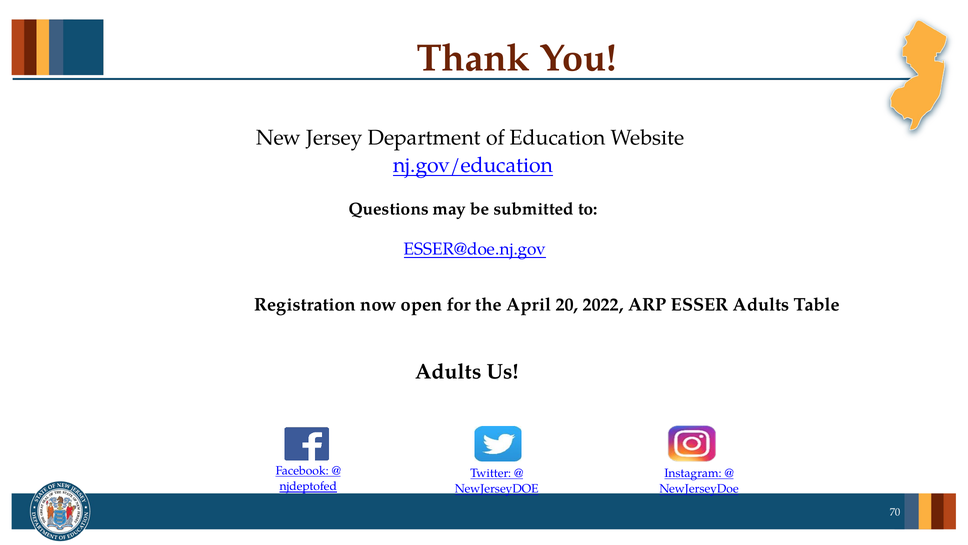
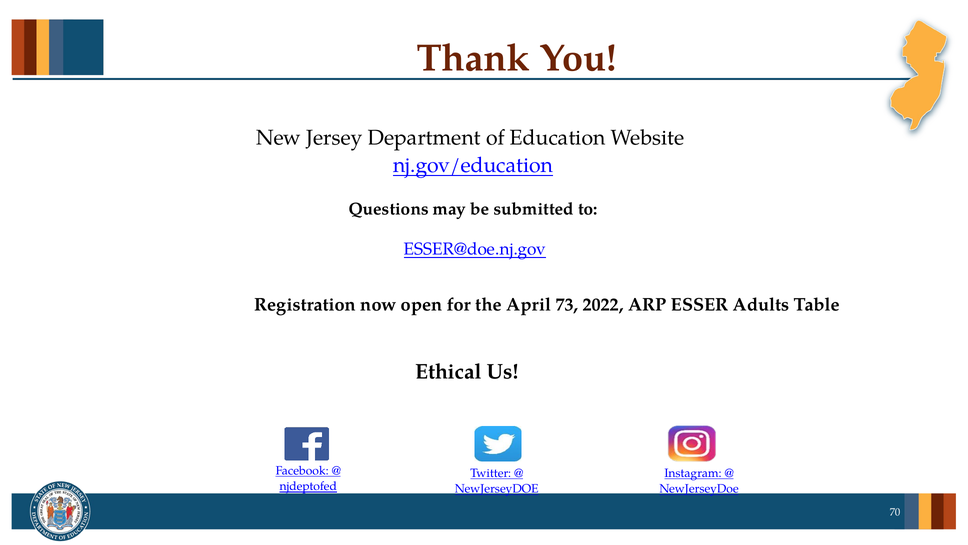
20: 20 -> 73
Adults at (448, 371): Adults -> Ethical
